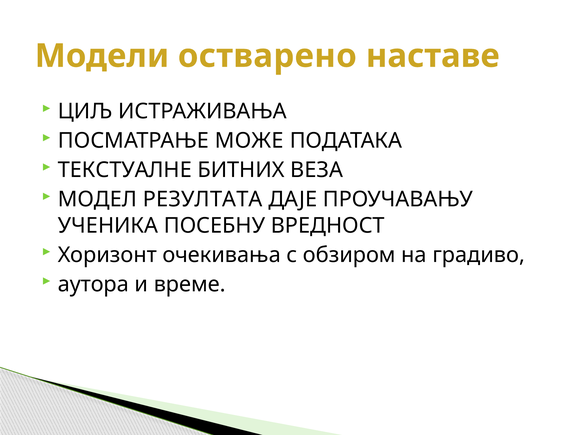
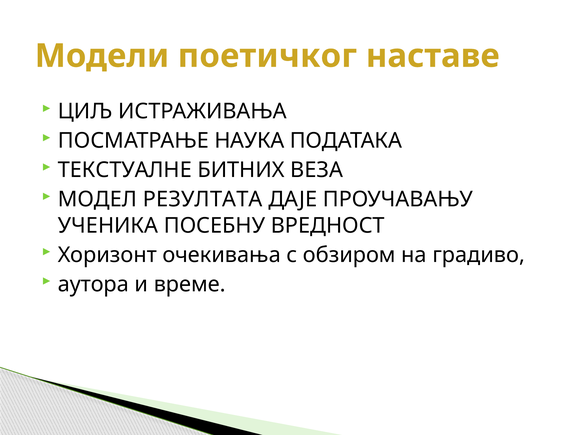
остварено: остварено -> поетичког
МОЖЕ: МОЖЕ -> НАУКА
